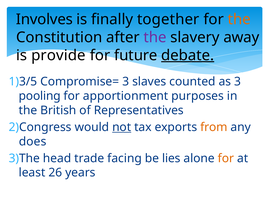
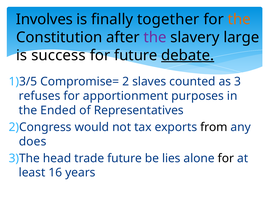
away: away -> large
provide: provide -> success
Compromise= 3: 3 -> 2
pooling: pooling -> refuses
British: British -> Ended
not underline: present -> none
from colour: orange -> black
trade facing: facing -> future
for at (226, 158) colour: orange -> black
26: 26 -> 16
